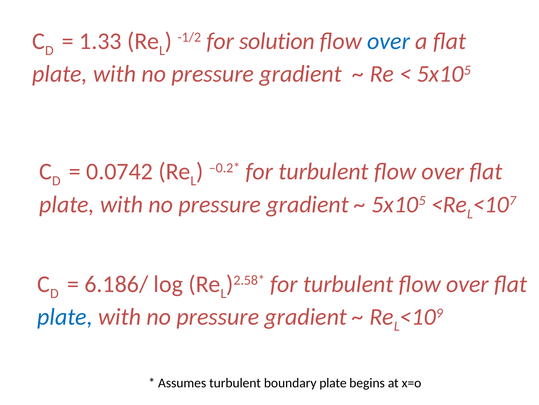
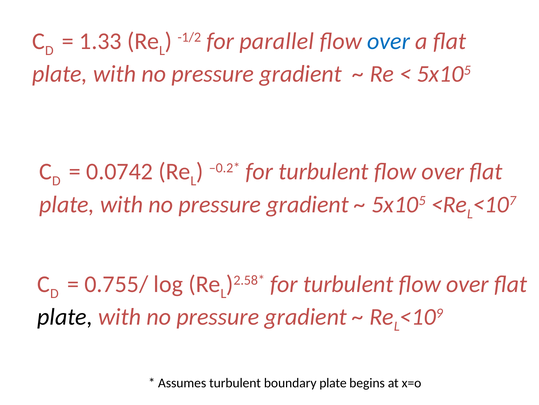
solution: solution -> parallel
6.186/: 6.186/ -> 0.755/
plate at (65, 316) colour: blue -> black
